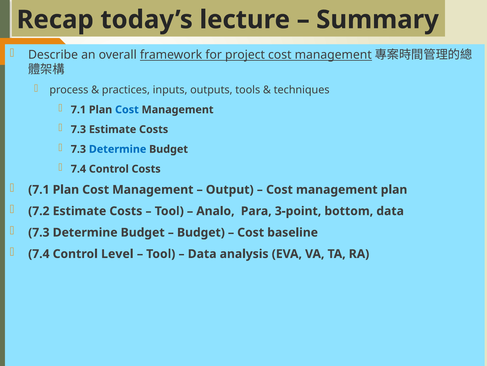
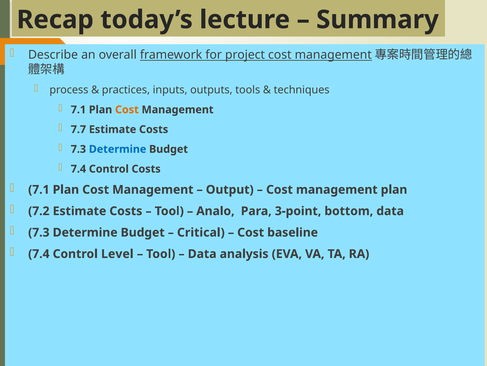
Cost at (127, 109) colour: blue -> orange
7.3 at (78, 129): 7.3 -> 7.7
Budget at (201, 232): Budget -> Critical
